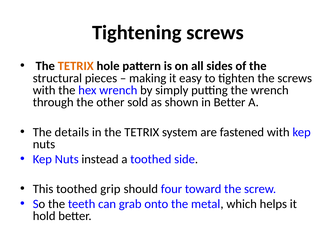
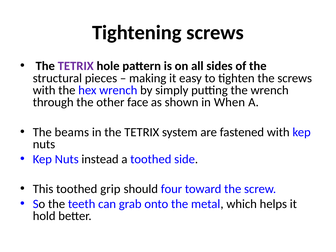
TETRIX at (76, 66) colour: orange -> purple
sold: sold -> face
in Better: Better -> When
details: details -> beams
